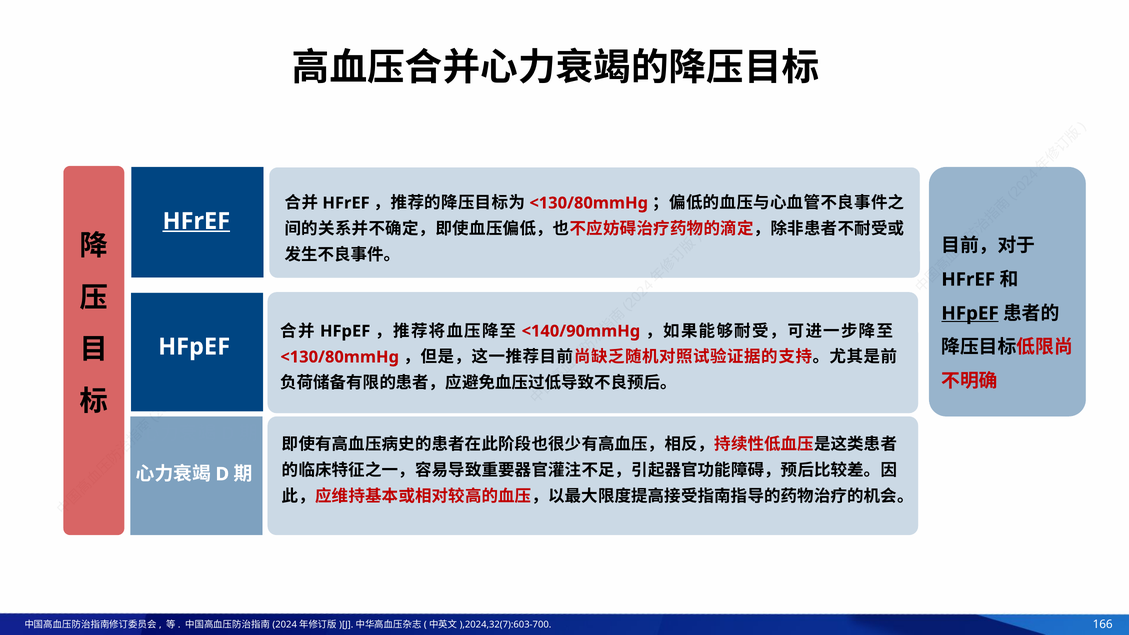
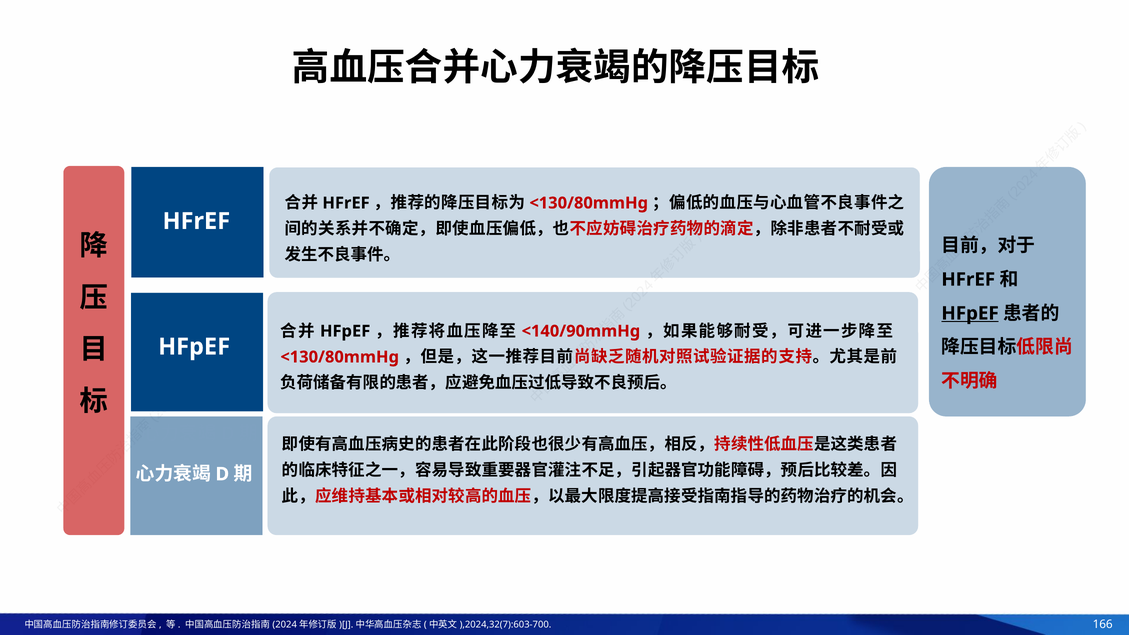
HFrEF at (196, 221) underline: present -> none
